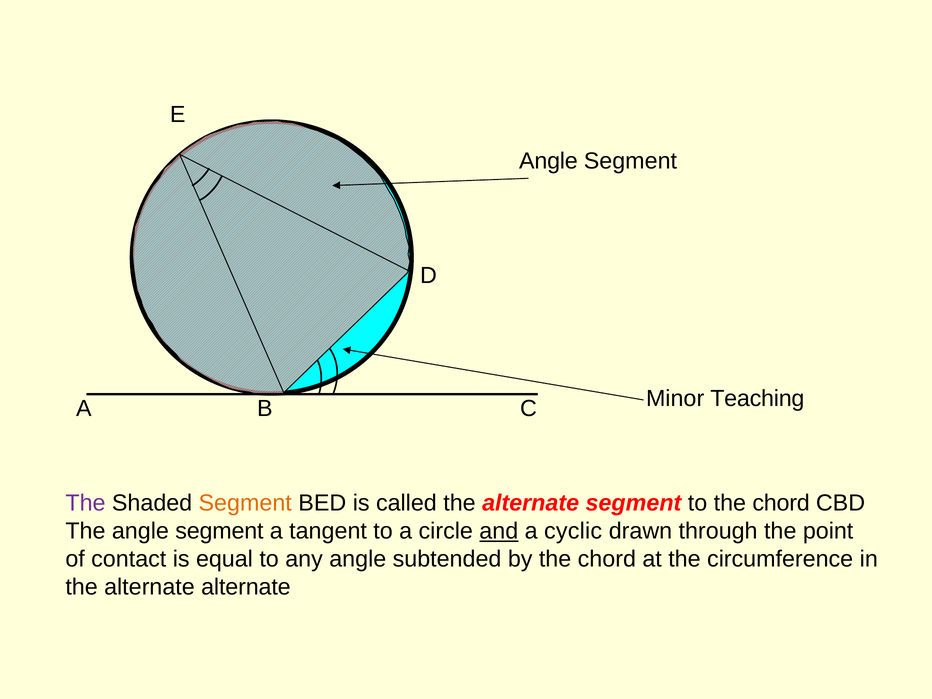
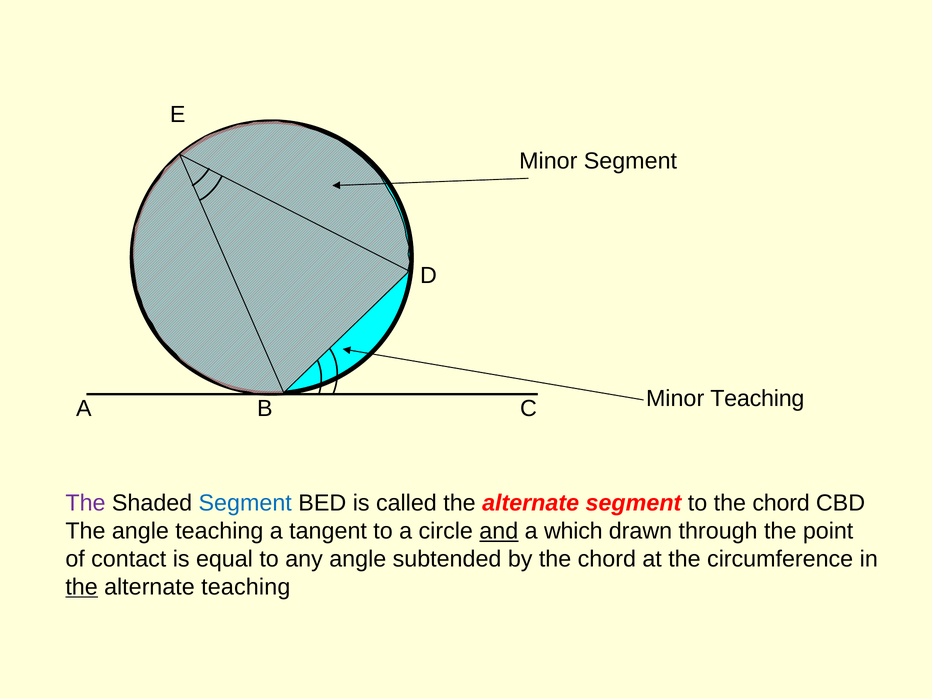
Angle at (548, 161): Angle -> Minor
Segment at (245, 503) colour: orange -> blue
The angle segment: segment -> teaching
cyclic: cyclic -> which
the at (82, 587) underline: none -> present
alternate alternate: alternate -> teaching
